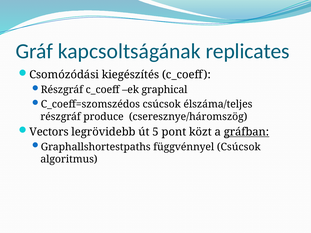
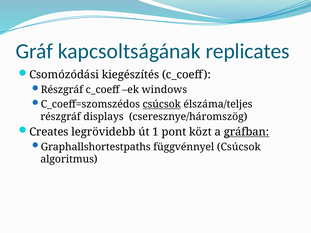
graphical: graphical -> windows
csúcsok at (162, 104) underline: none -> present
produce: produce -> displays
Vectors: Vectors -> Creates
5: 5 -> 1
